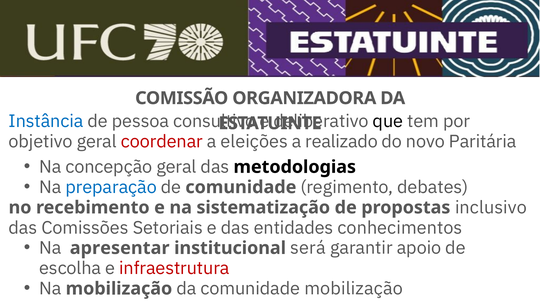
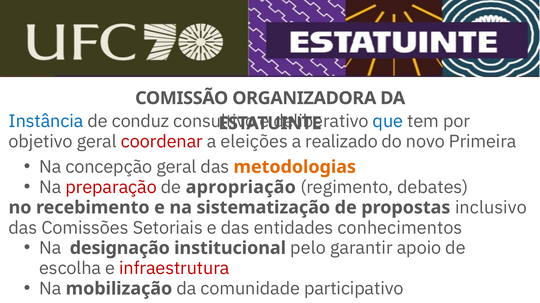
pessoa: pessoa -> conduz
que colour: black -> blue
Paritária: Paritária -> Primeira
metodologias colour: black -> orange
preparação colour: blue -> red
de comunidade: comunidade -> apropriação
apresentar: apresentar -> designação
será: será -> pelo
comunidade mobilização: mobilização -> participativo
